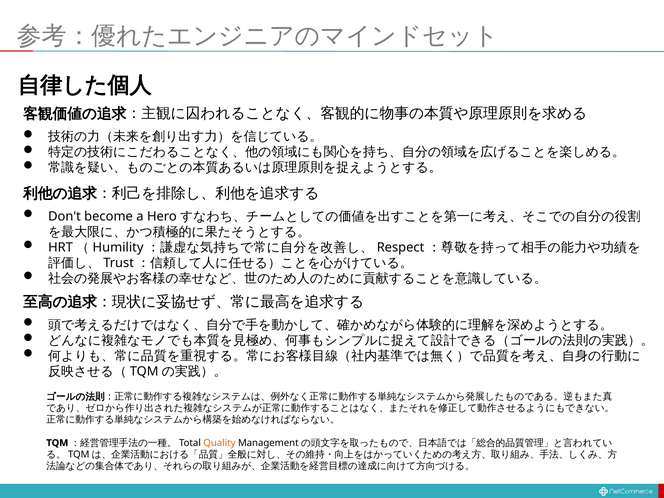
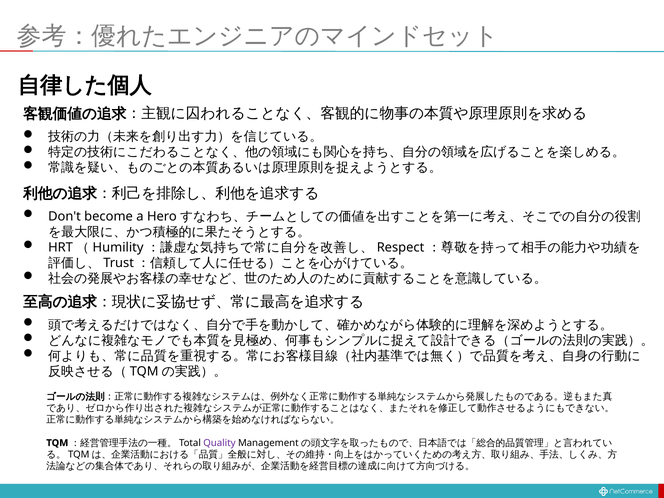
Quality colour: orange -> purple
